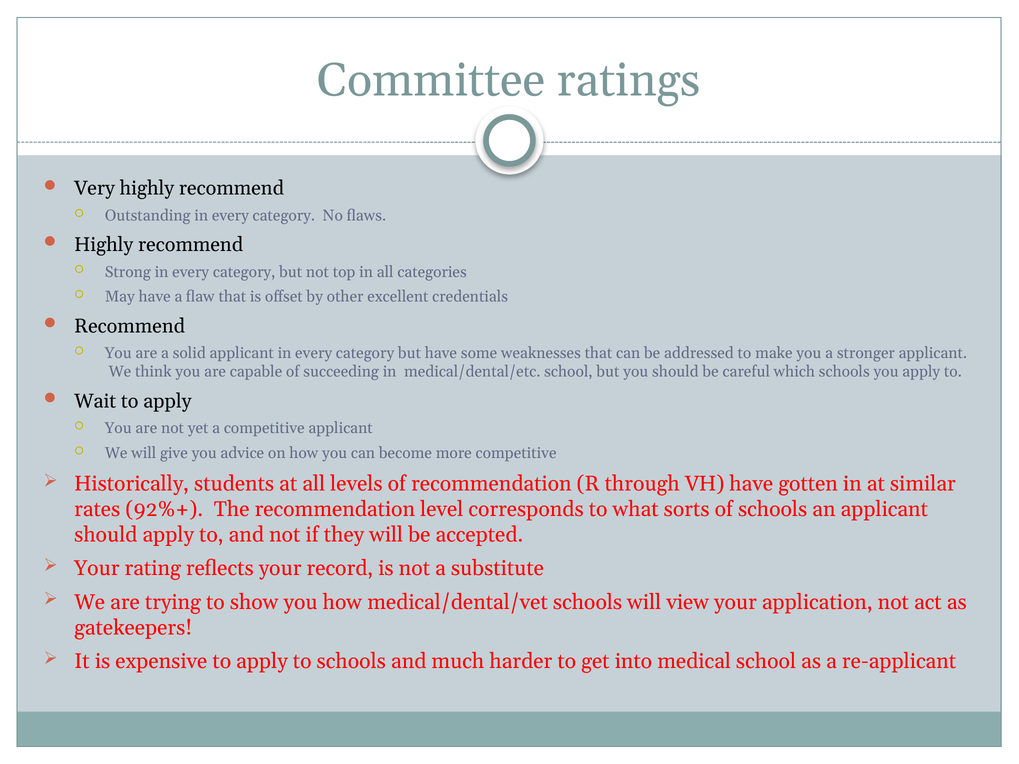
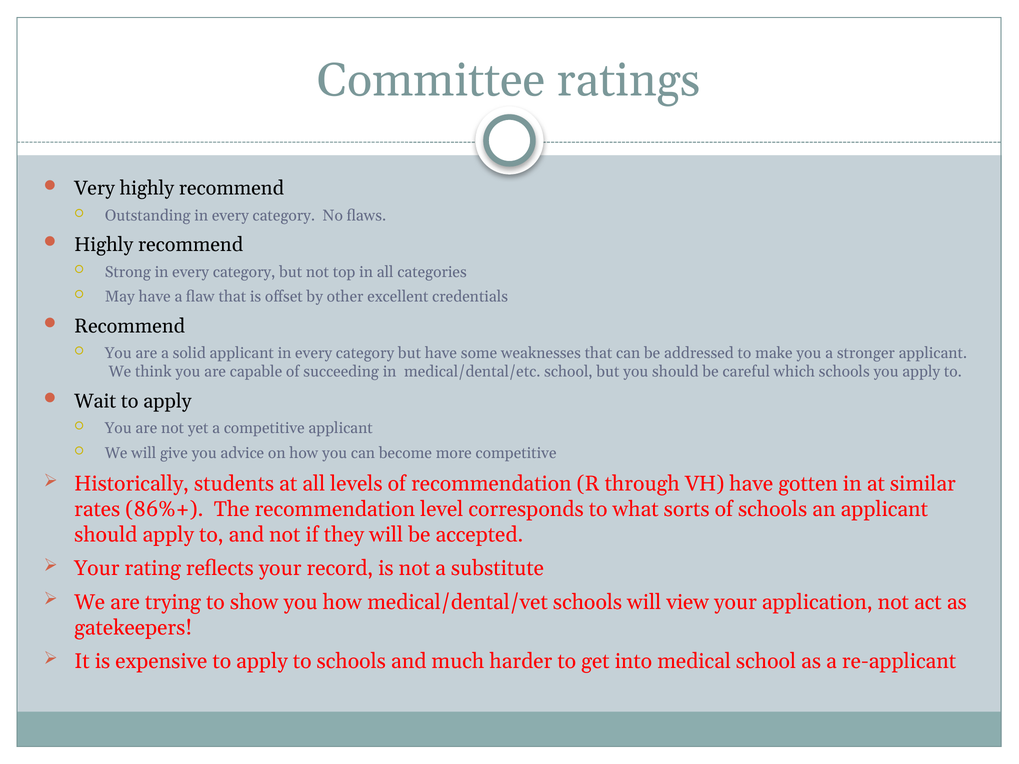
92%+: 92%+ -> 86%+
